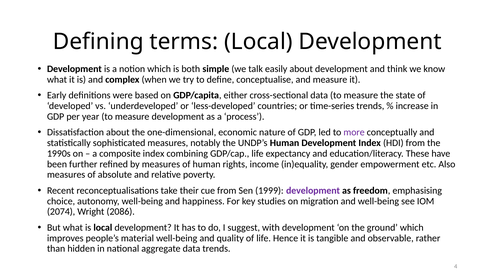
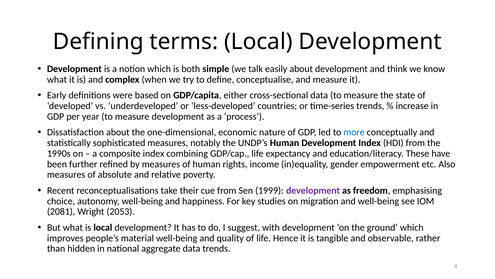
more colour: purple -> blue
2074: 2074 -> 2081
2086: 2086 -> 2053
